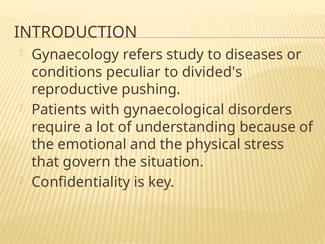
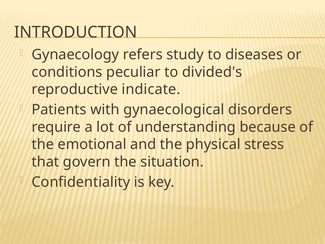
pushing: pushing -> indicate
